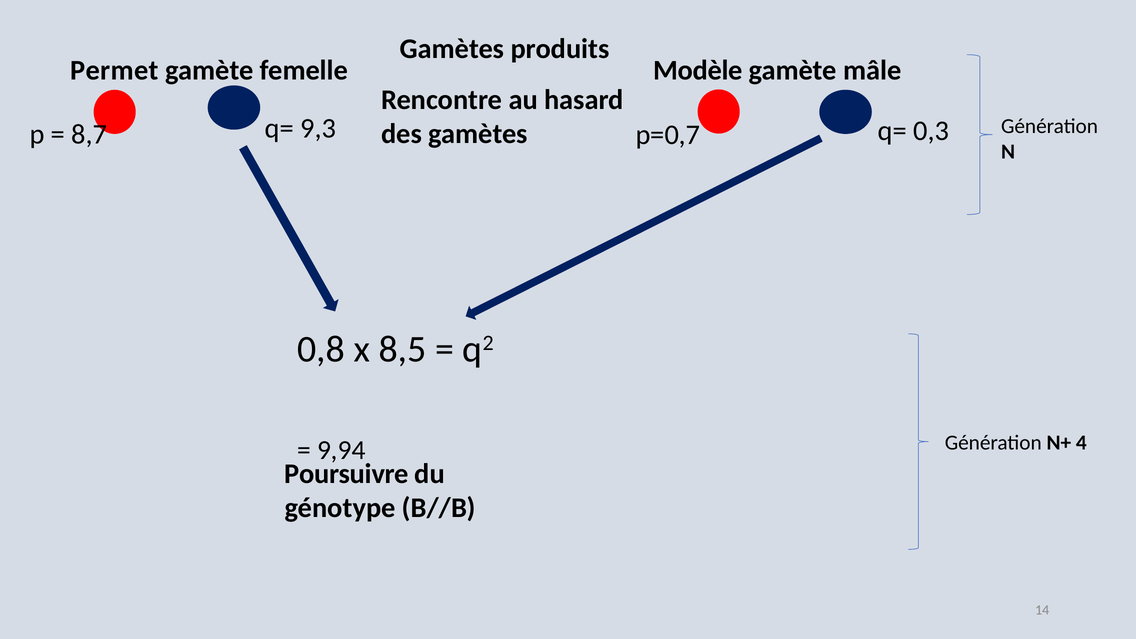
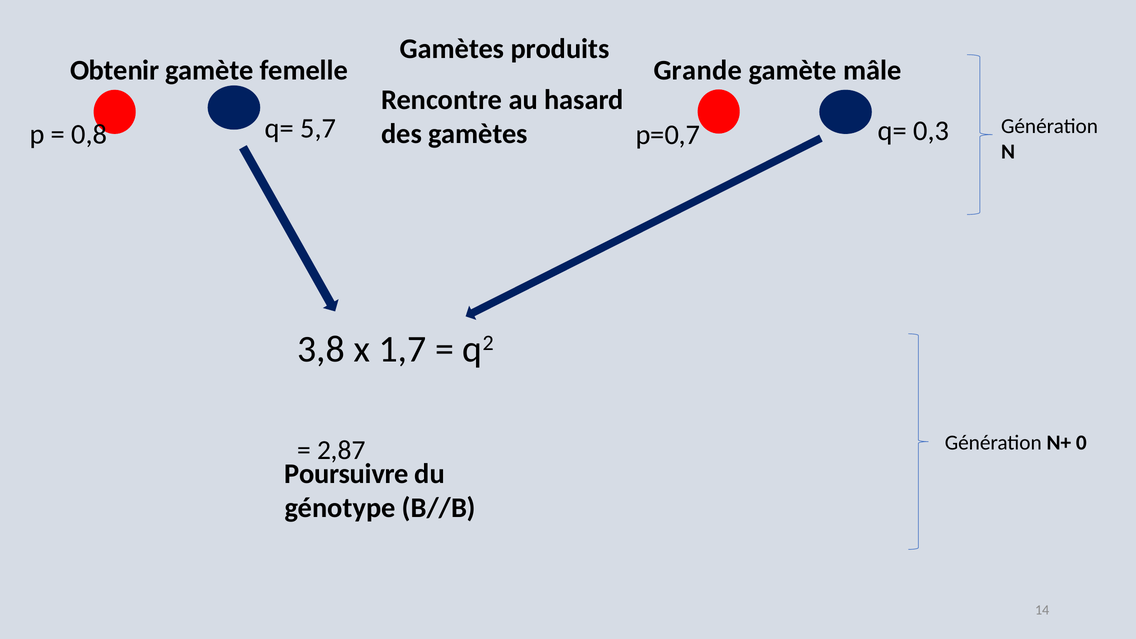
Permet: Permet -> Obtenir
Modèle: Modèle -> Grande
8,7: 8,7 -> 0,8
9,3: 9,3 -> 5,7
0,8: 0,8 -> 3,8
8,5: 8,5 -> 1,7
4: 4 -> 0
9,94: 9,94 -> 2,87
